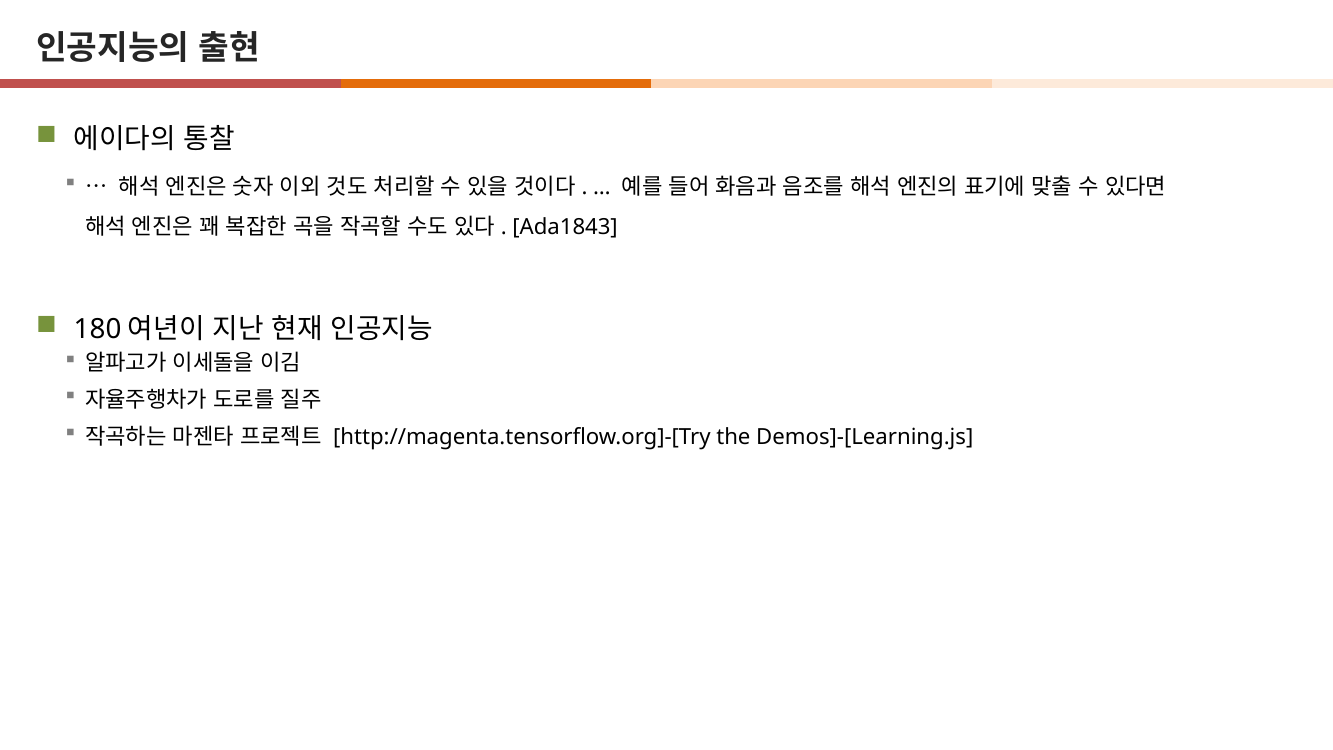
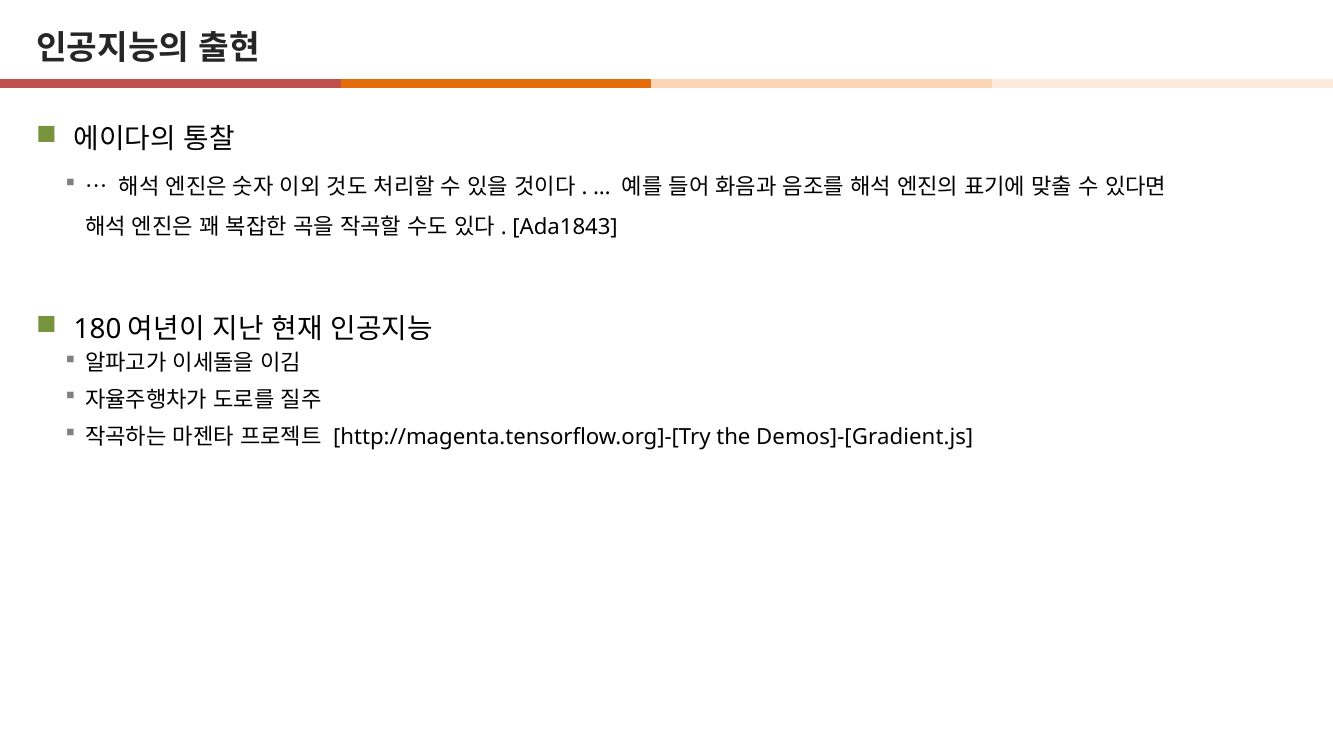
Demos]-[Learning.js: Demos]-[Learning.js -> Demos]-[Gradient.js
